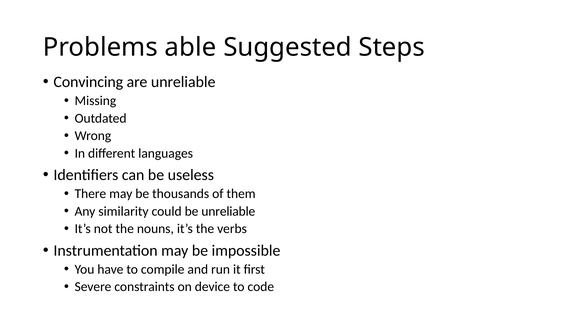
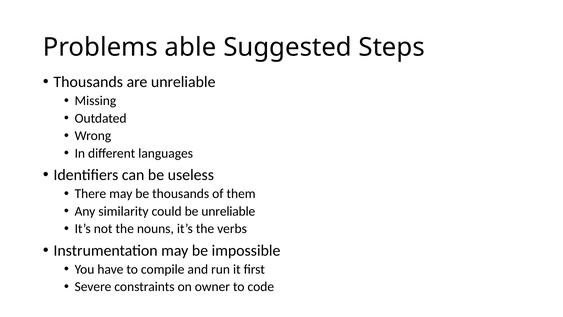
Convincing at (88, 82): Convincing -> Thousands
device: device -> owner
